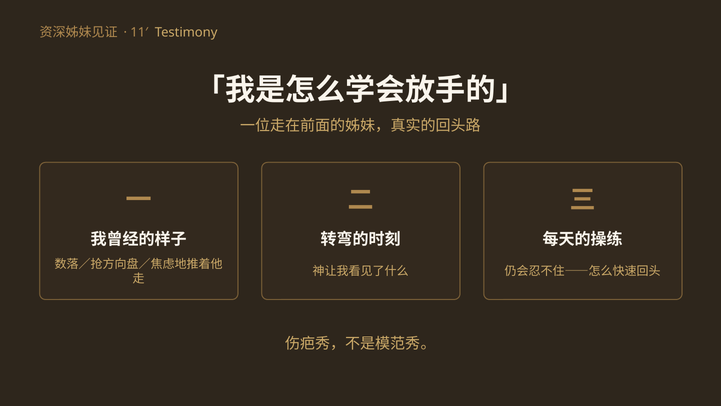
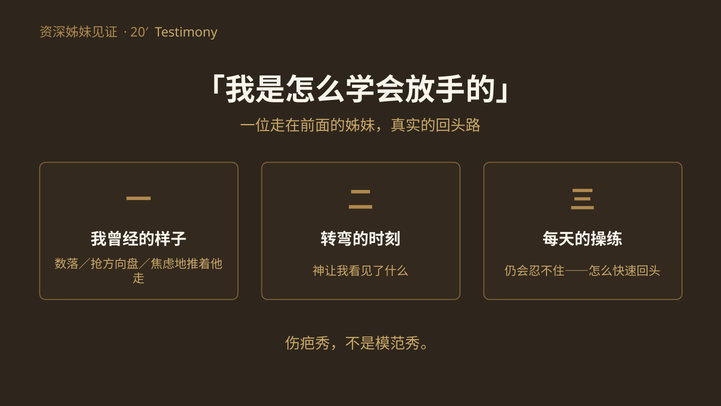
11′: 11′ -> 20′
